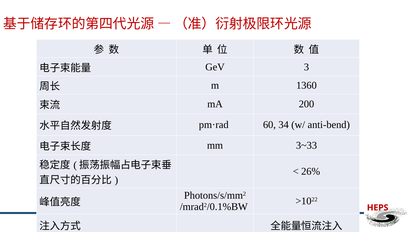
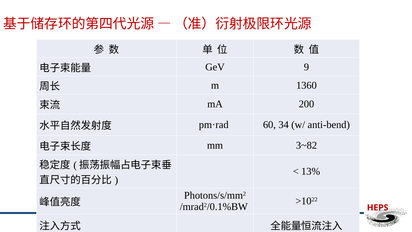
3: 3 -> 9
3~33: 3~33 -> 3~82
26%: 26% -> 13%
